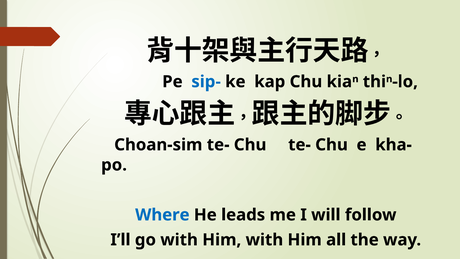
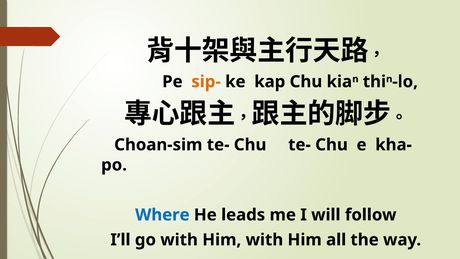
sip- colour: blue -> orange
